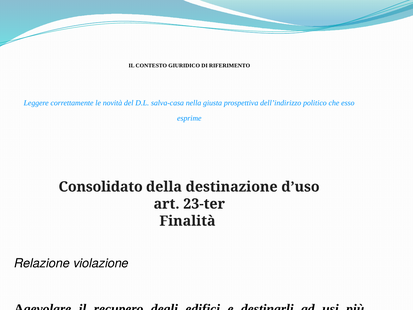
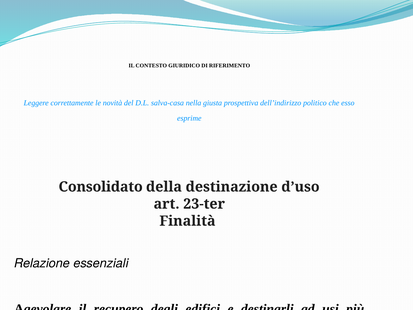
violazione: violazione -> essenziali
